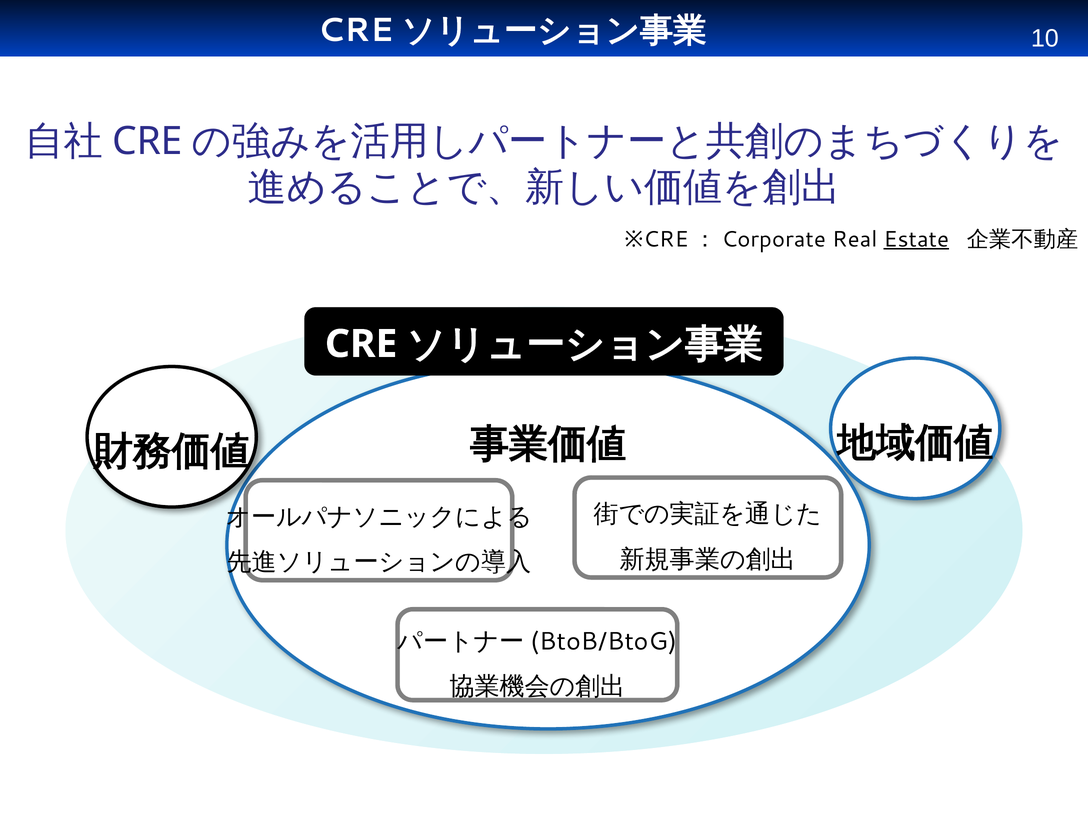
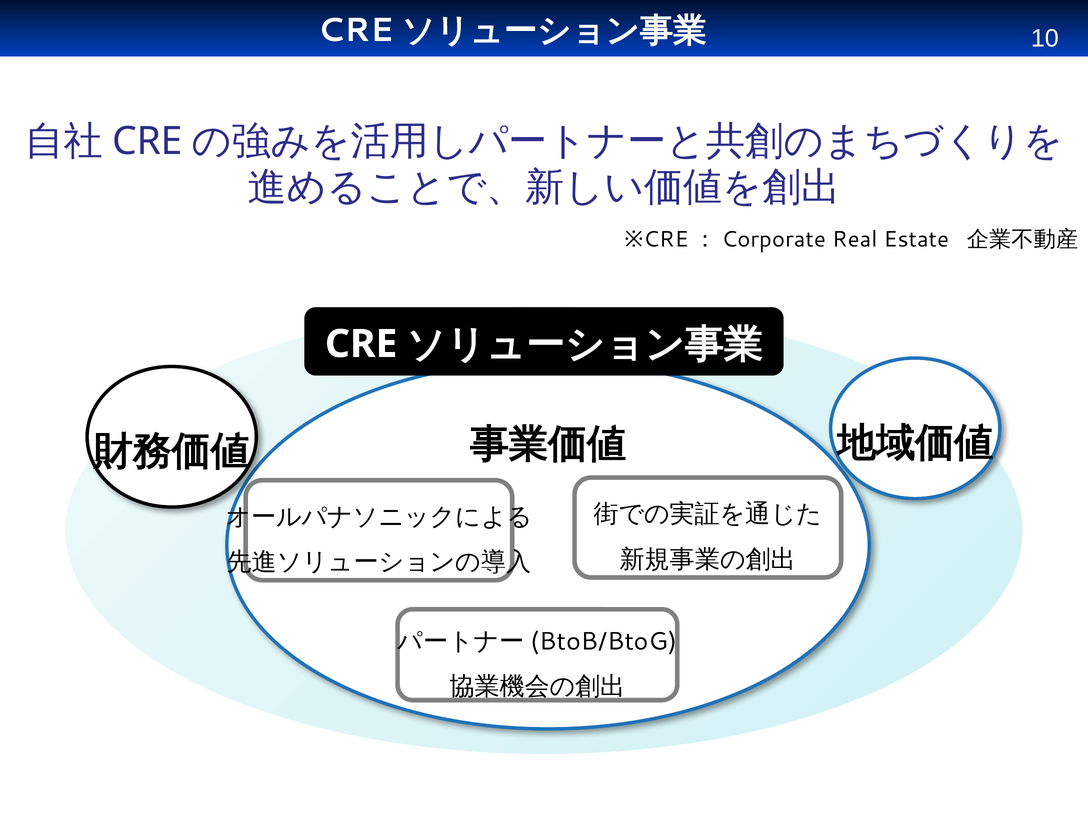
Estate underline: present -> none
